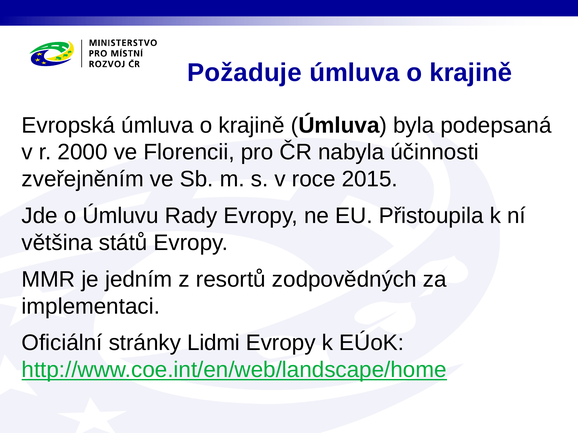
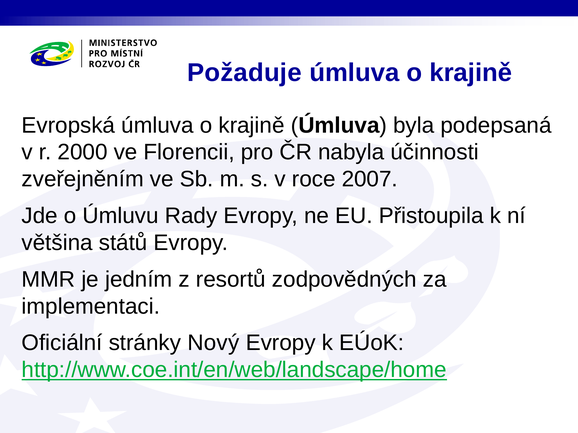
2015: 2015 -> 2007
Lidmi: Lidmi -> Nový
